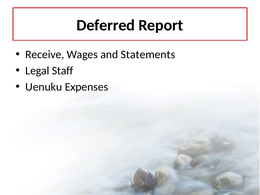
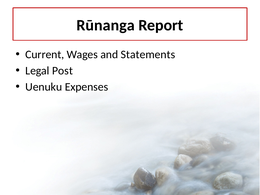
Deferred: Deferred -> Rūnanga
Receive: Receive -> Current
Staff: Staff -> Post
